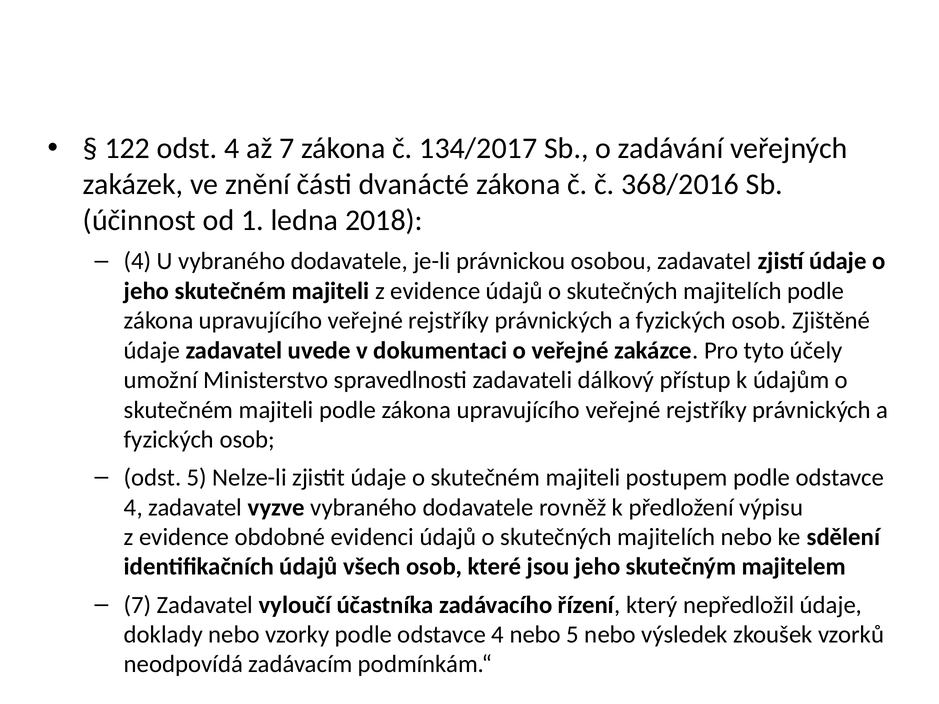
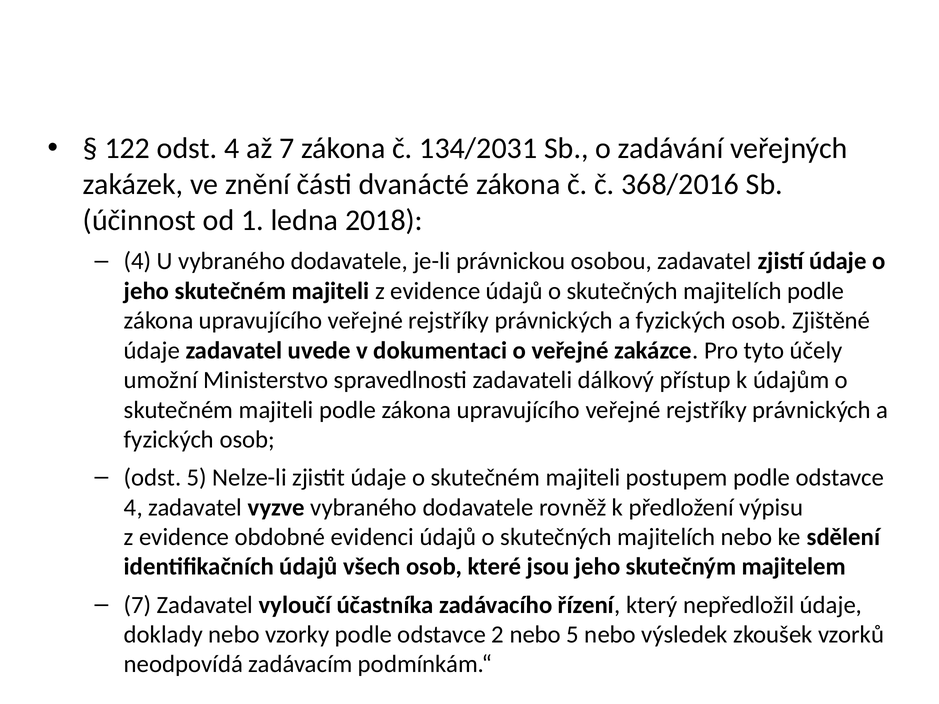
134/2017: 134/2017 -> 134/2031
vzorky podle odstavce 4: 4 -> 2
